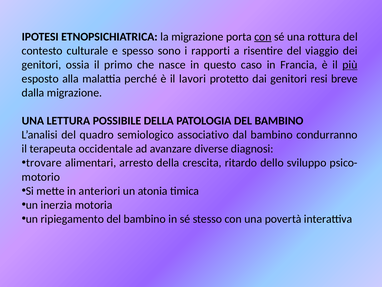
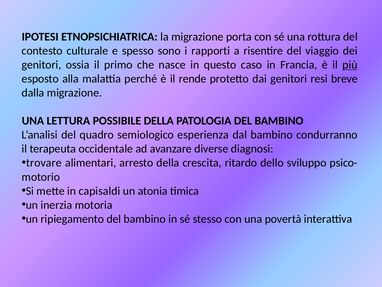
con at (263, 37) underline: present -> none
lavori: lavori -> rende
associativo: associativo -> esperienza
anteriori: anteriori -> capisaldi
